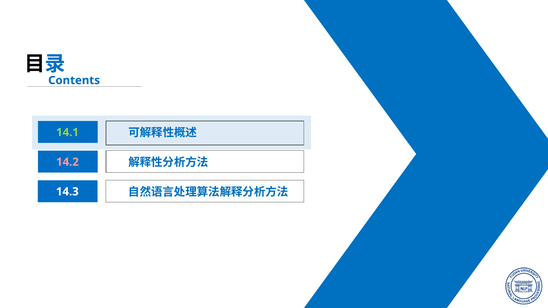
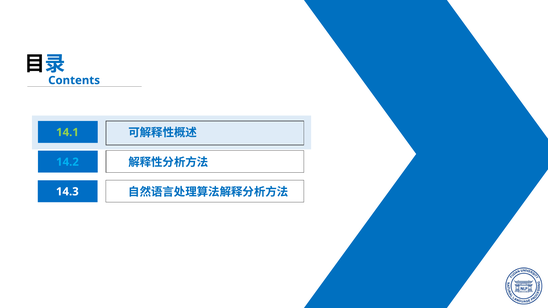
14.2 colour: pink -> light blue
